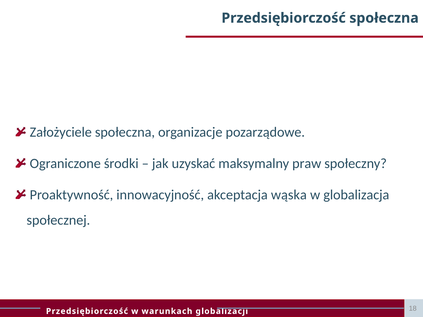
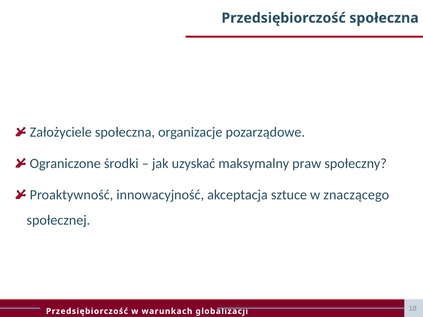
wąska: wąska -> sztuce
globalizacja: globalizacja -> znaczącego
